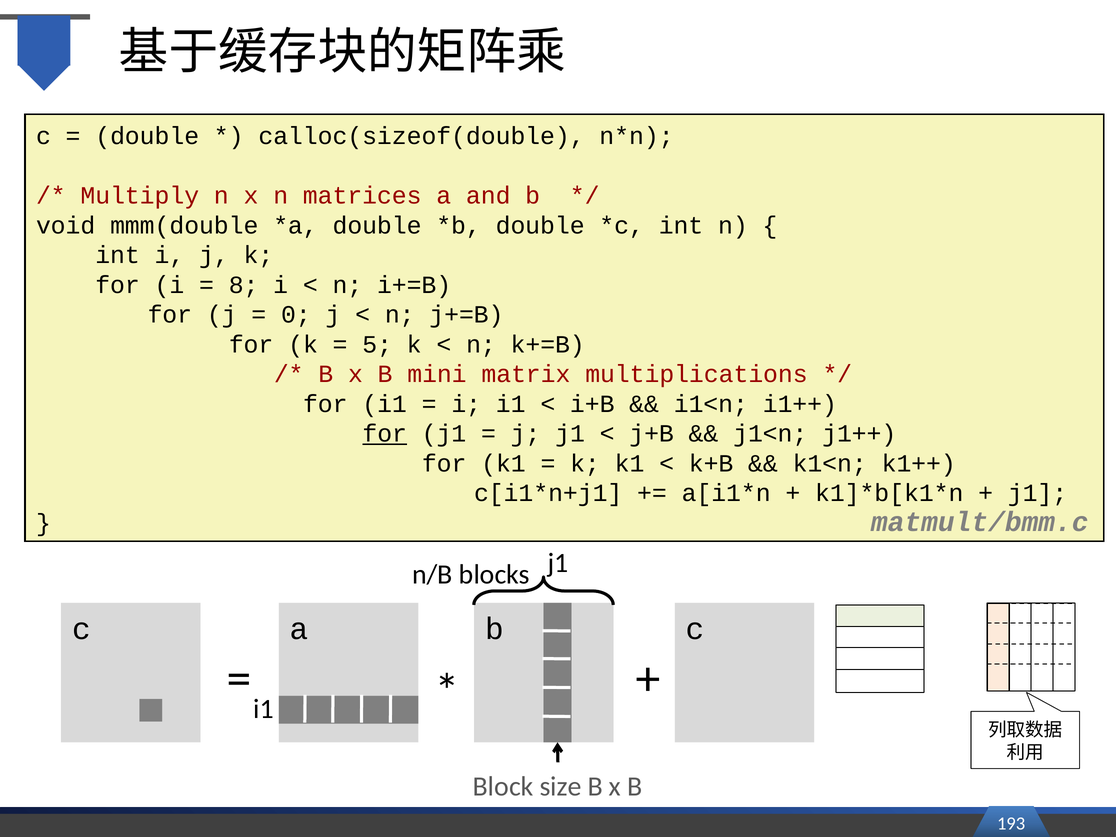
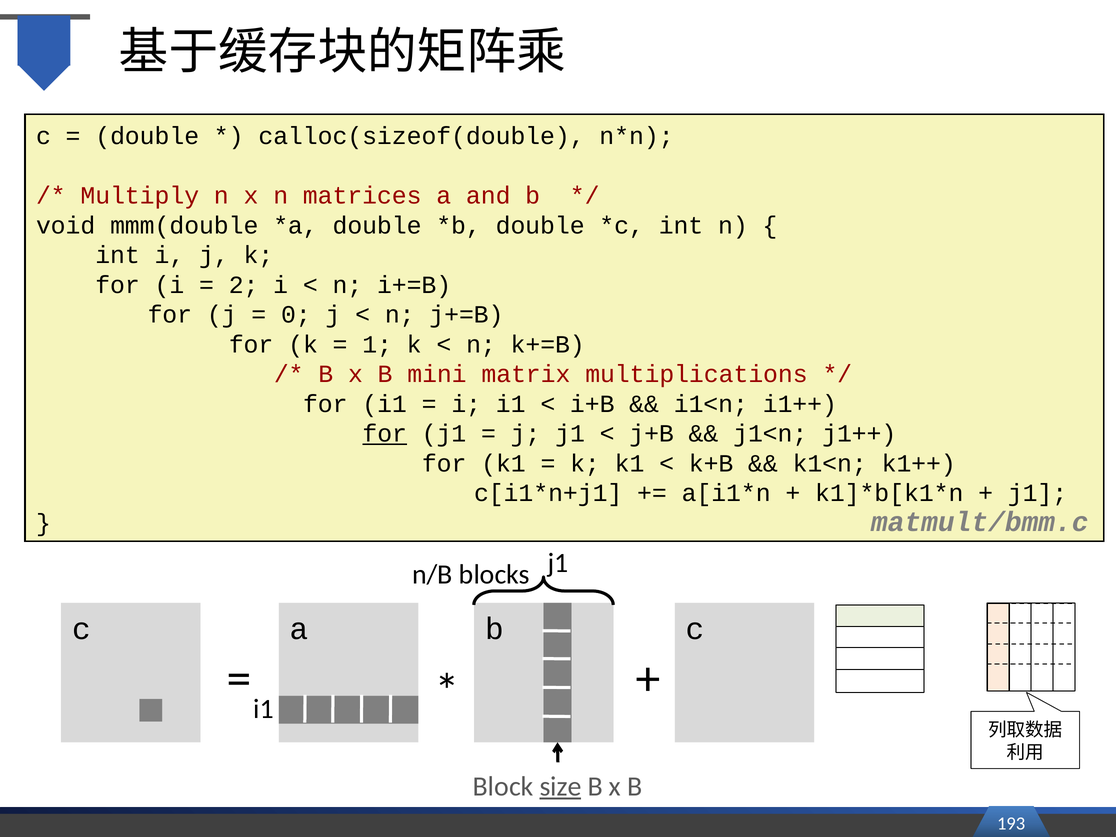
8: 8 -> 2
5: 5 -> 1
size underline: none -> present
